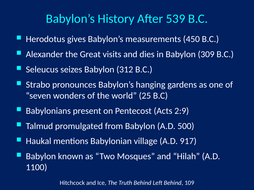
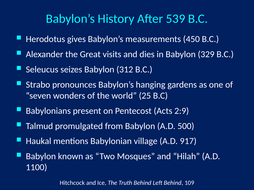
309: 309 -> 329
